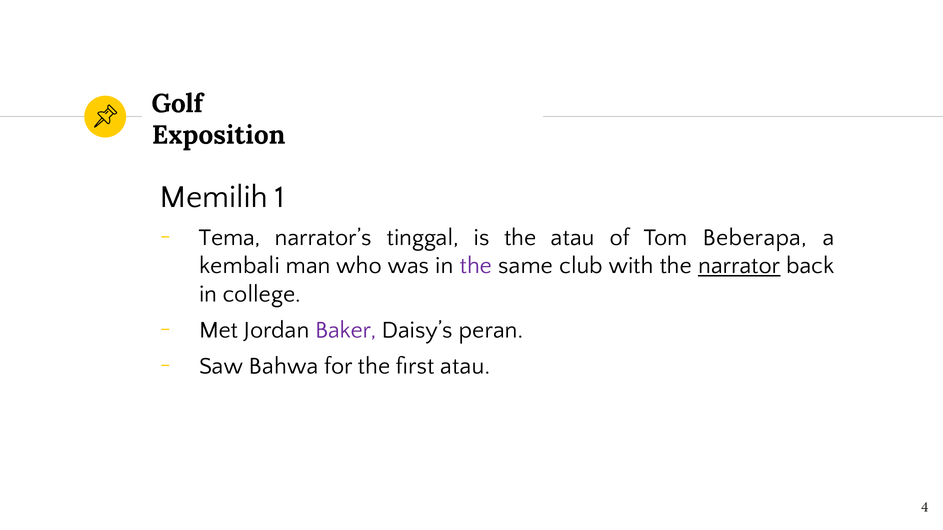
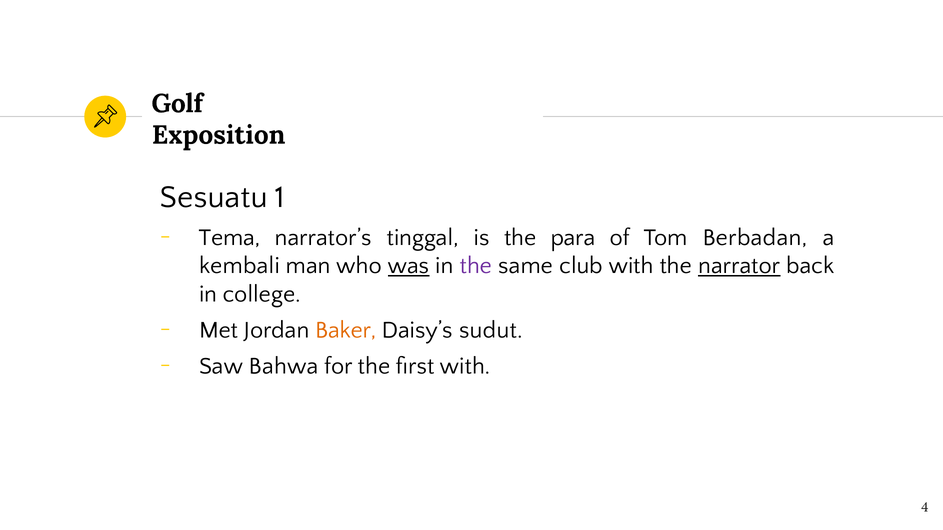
Memilih: Memilih -> Sesuatu
the atau: atau -> para
Beberapa: Beberapa -> Berbadan
was underline: none -> present
Baker colour: purple -> orange
peran: peran -> sudut
first atau: atau -> with
